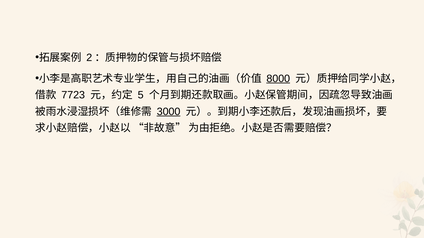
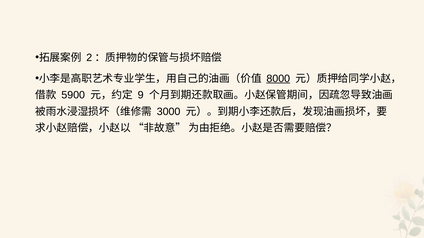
7723: 7723 -> 5900
5: 5 -> 9
3000 underline: present -> none
